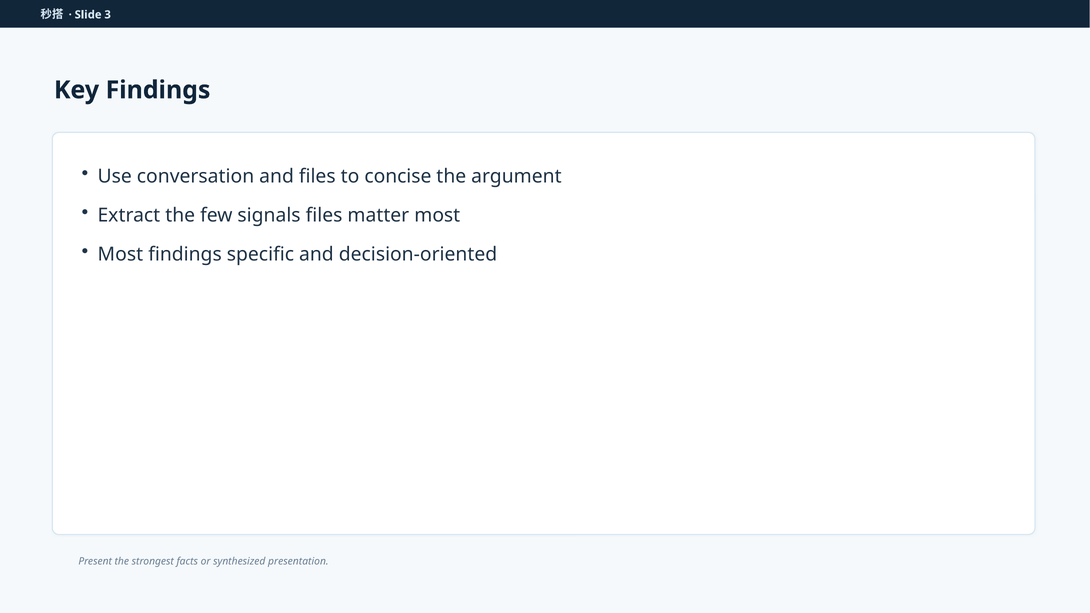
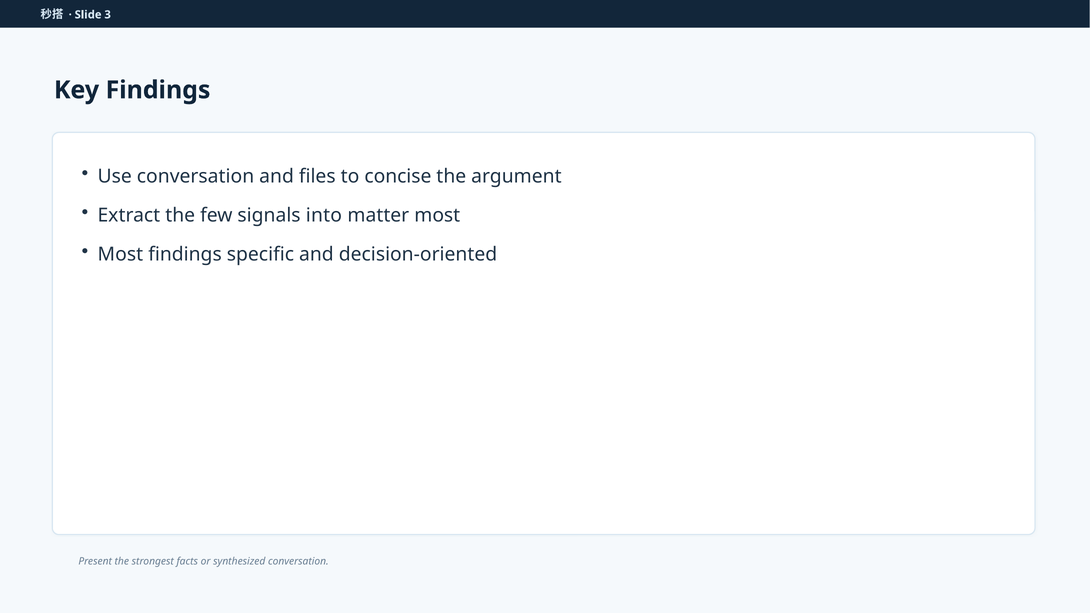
signals files: files -> into
synthesized presentation: presentation -> conversation
